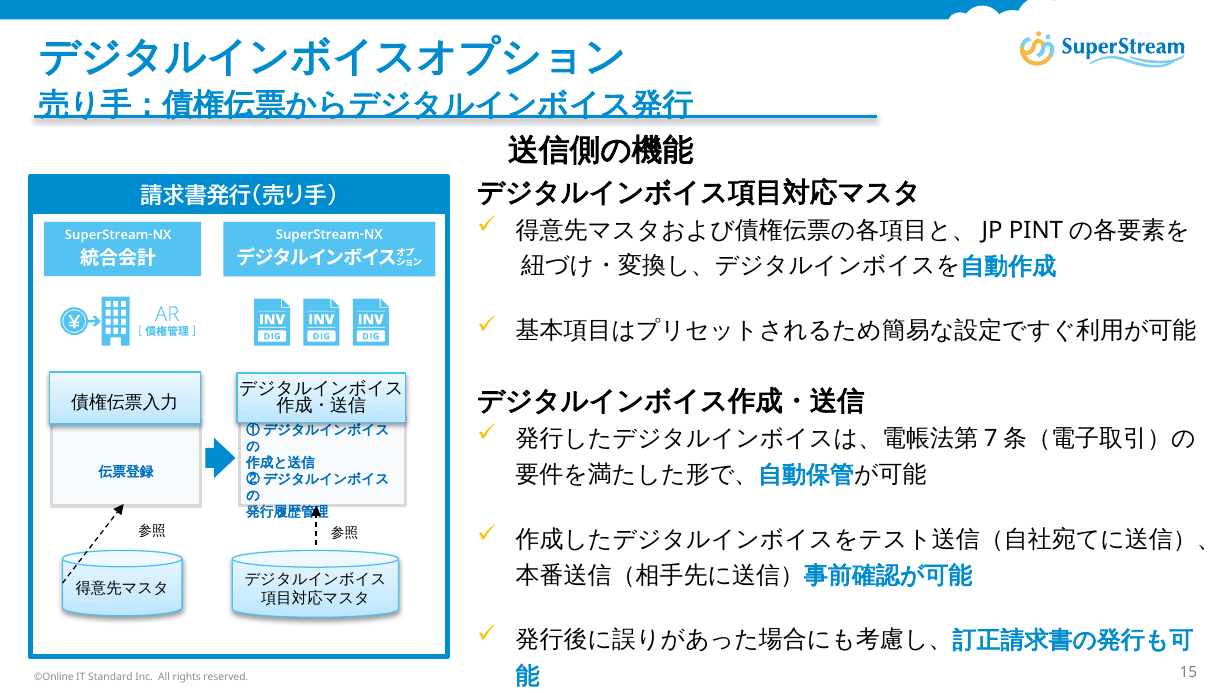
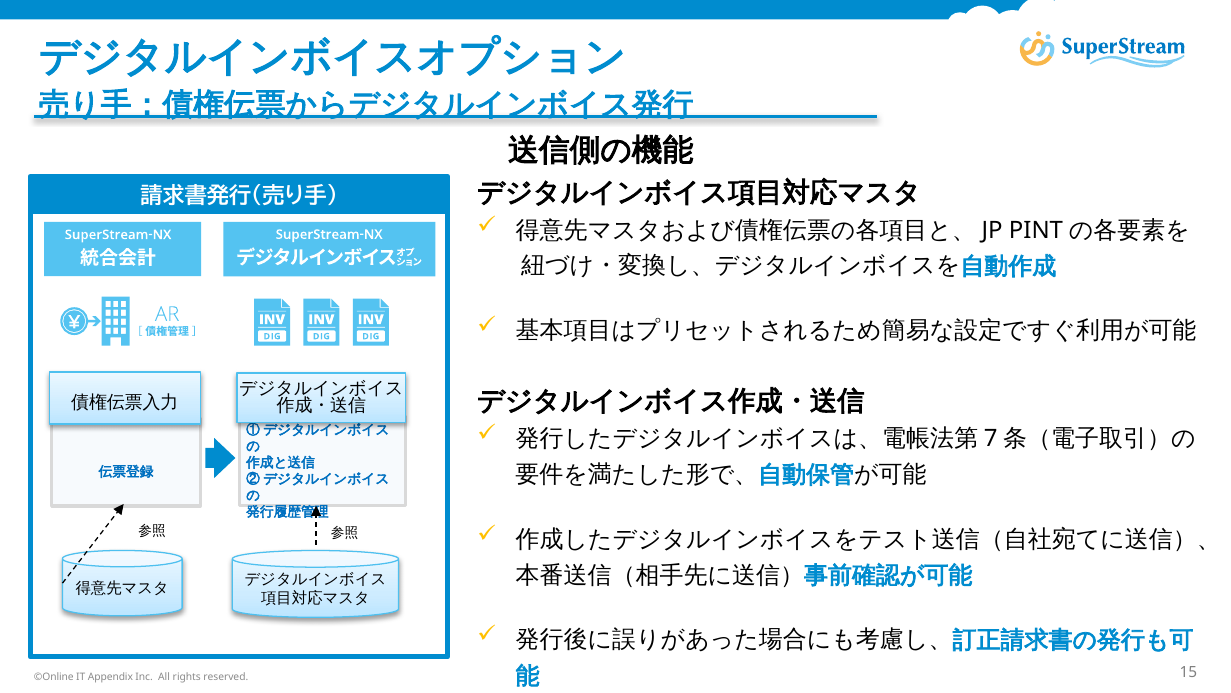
Standard: Standard -> Appendix
